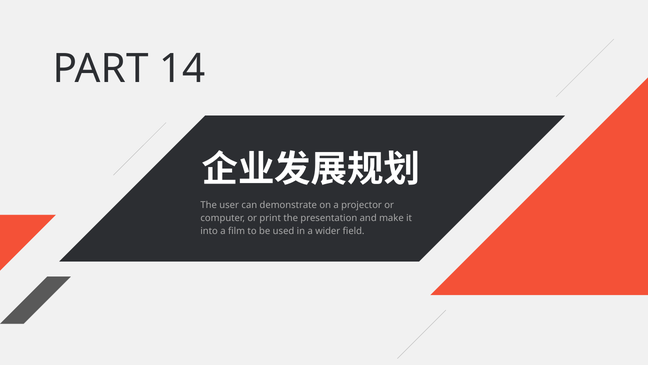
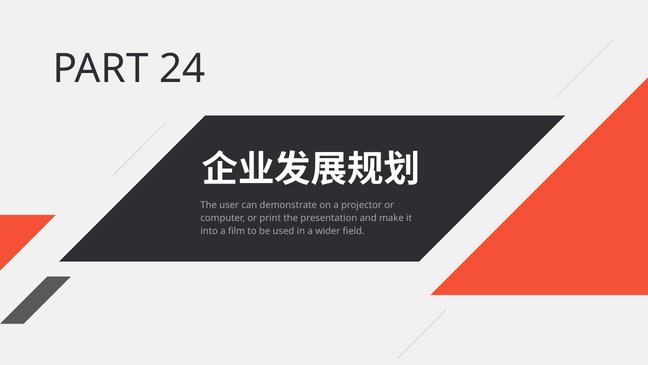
14: 14 -> 24
